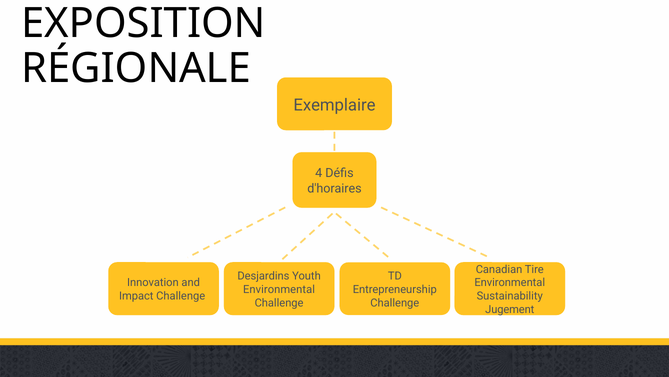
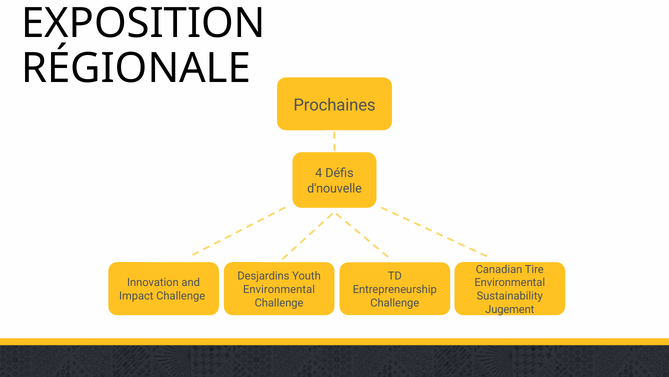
Exemplaire: Exemplaire -> Prochaines
d'horaires: d'horaires -> d'nouvelle
